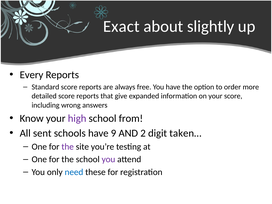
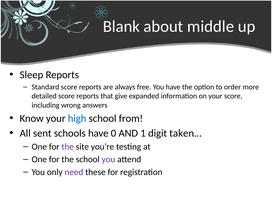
Exact: Exact -> Blank
slightly: slightly -> middle
Every: Every -> Sleep
high colour: purple -> blue
9: 9 -> 0
2: 2 -> 1
need colour: blue -> purple
